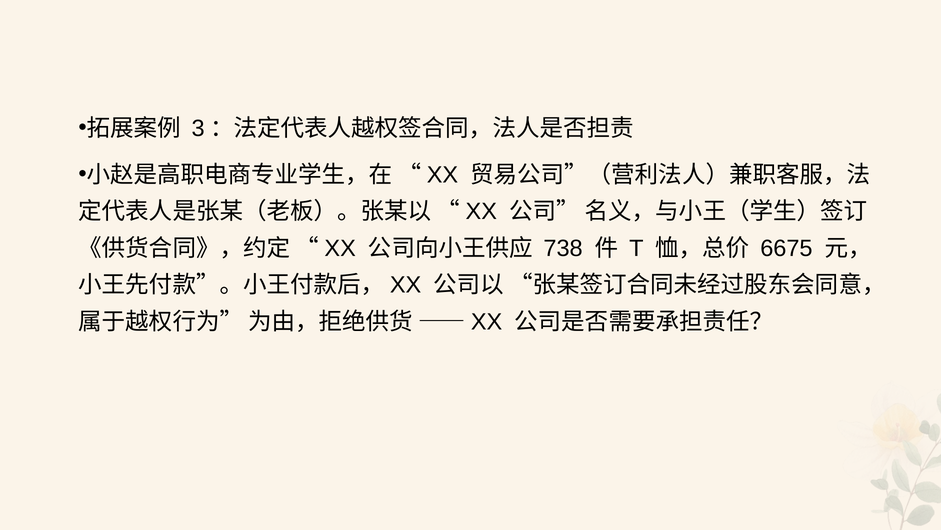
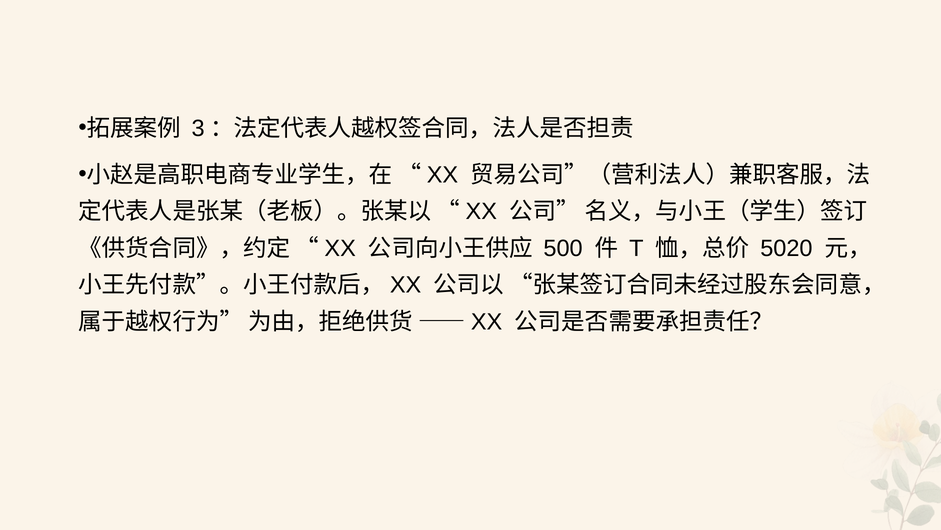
738: 738 -> 500
6675: 6675 -> 5020
